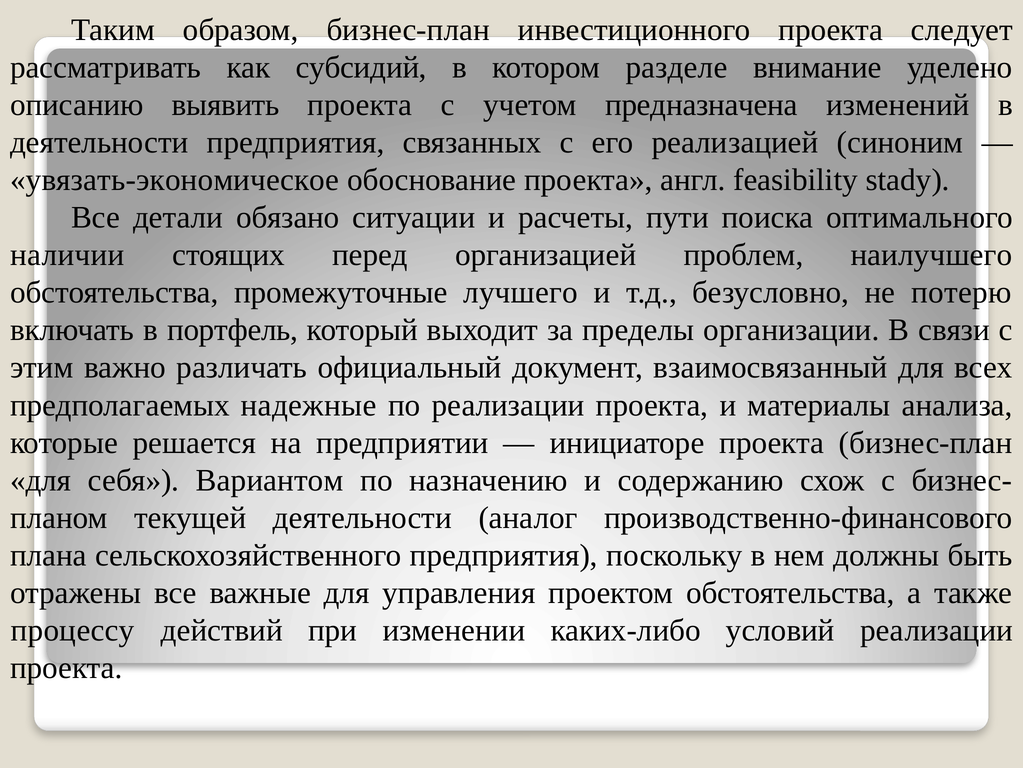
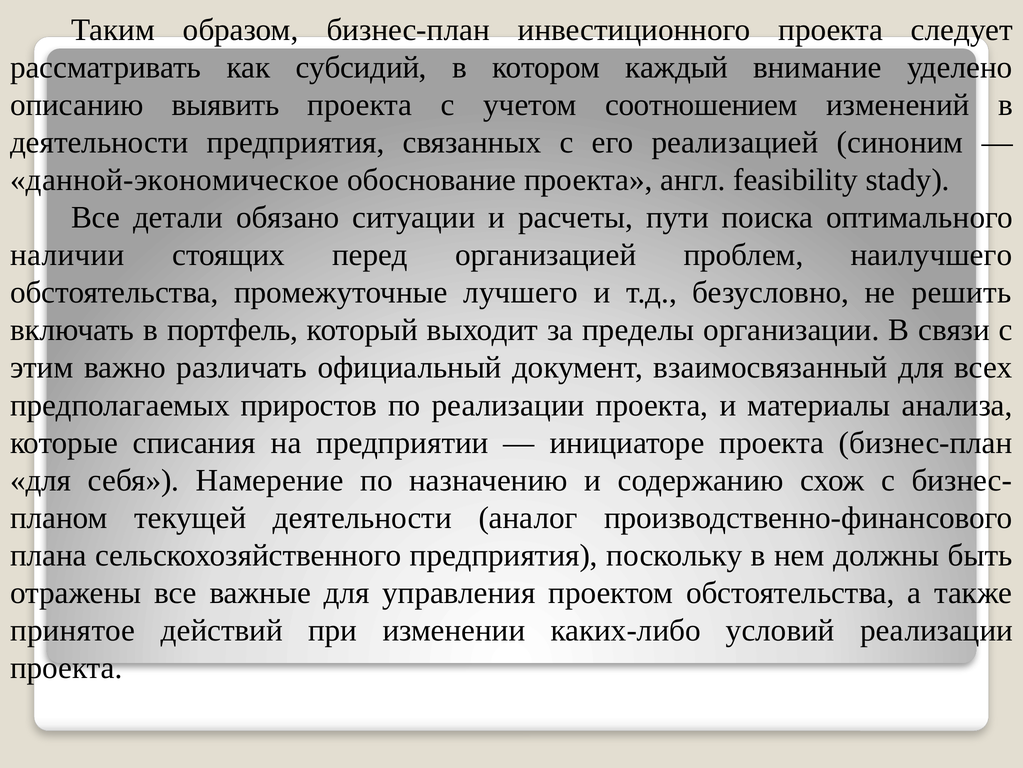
разделе: разделе -> каждый
предназначена: предназначена -> соотношением
увязать-экономическое: увязать-экономическое -> данной-экономическое
потерю: потерю -> решить
надежные: надежные -> приростов
решается: решается -> списания
Вариантом: Вариантом -> Намерение
процессу: процессу -> принятое
